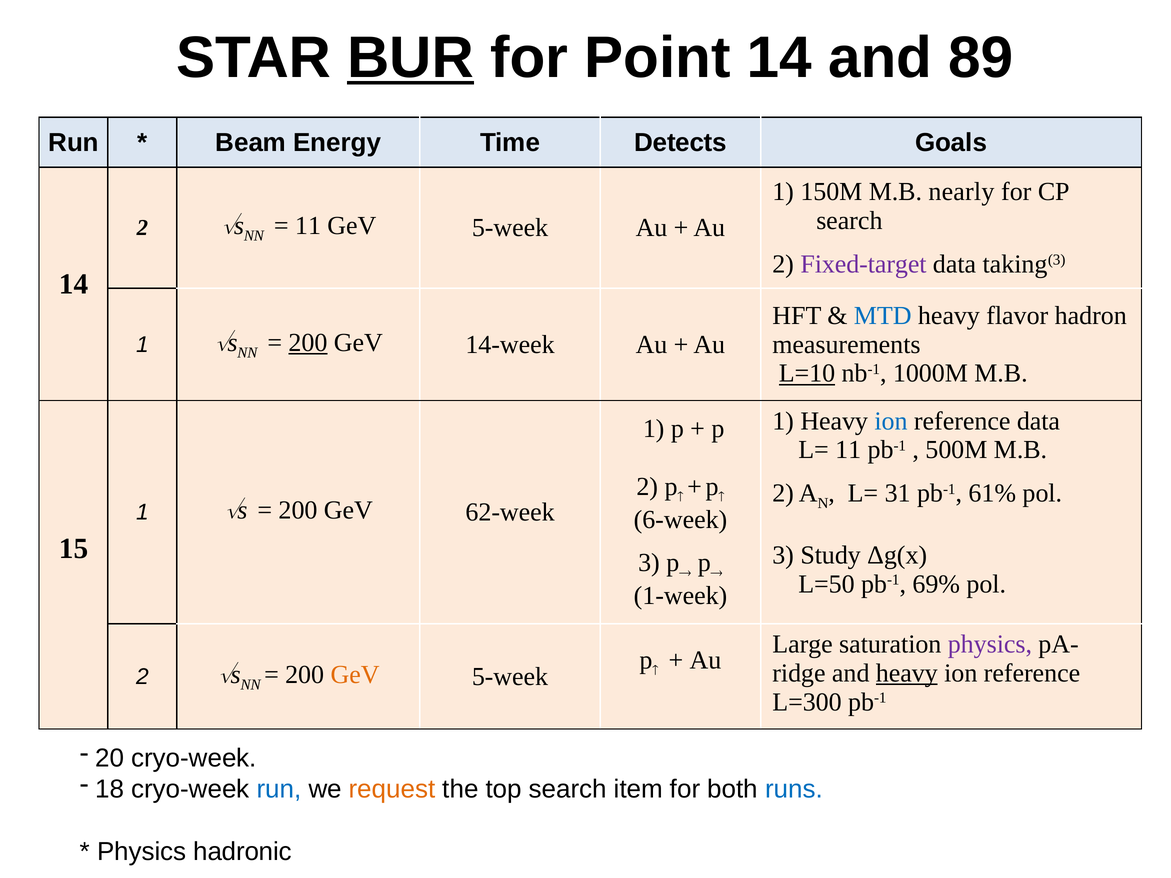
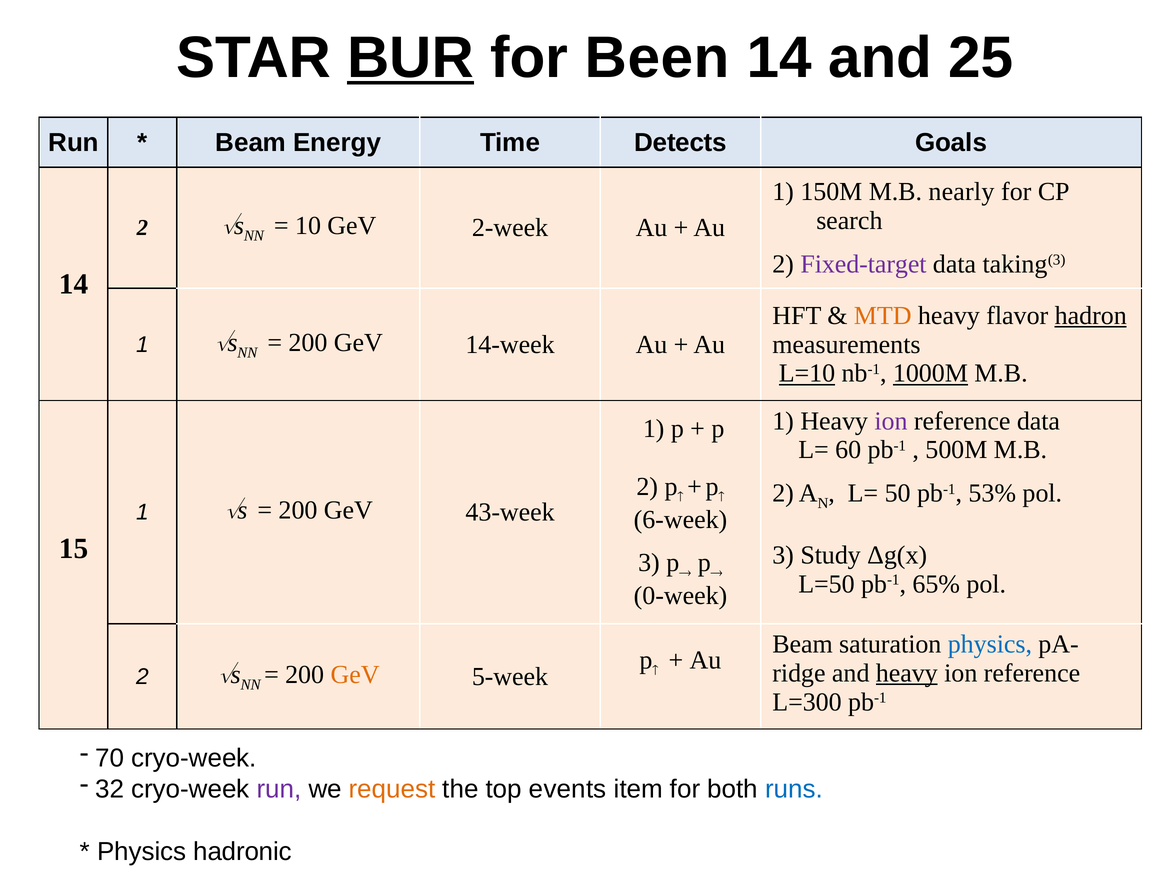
Point: Point -> Been
89: 89 -> 25
11 at (308, 226): 11 -> 10
5-week at (510, 228): 5-week -> 2-week
MTD colour: blue -> orange
hadron underline: none -> present
200 at (308, 343) underline: present -> none
1000M underline: none -> present
ion at (891, 421) colour: blue -> purple
L= 11: 11 -> 60
31: 31 -> 50
61%: 61% -> 53%
62-week: 62-week -> 43-week
69%: 69% -> 65%
1-week: 1-week -> 0-week
Large at (803, 644): Large -> Beam
physics at (990, 644) colour: purple -> blue
20: 20 -> 70
18: 18 -> 32
run at (279, 789) colour: blue -> purple
top search: search -> events
